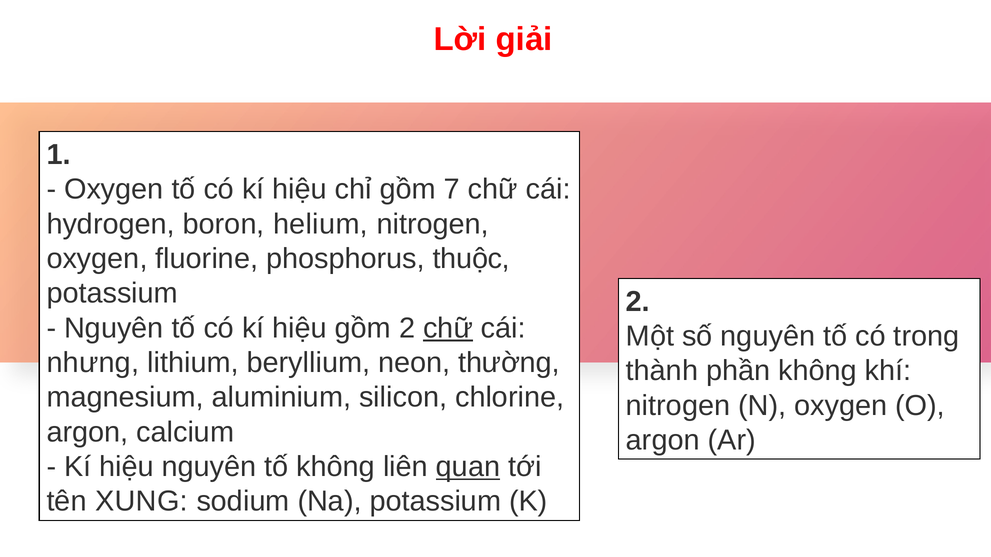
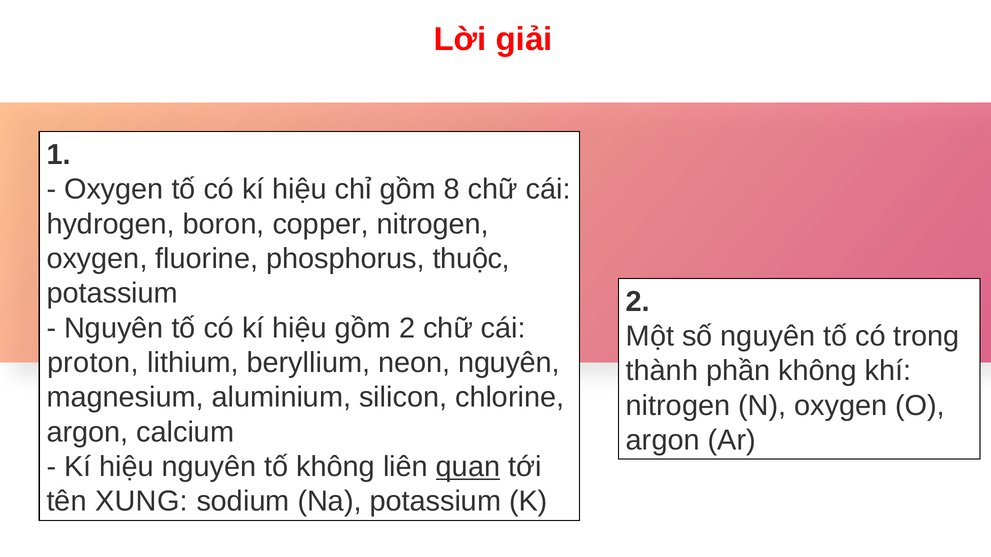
7: 7 -> 8
helium: helium -> copper
chữ at (448, 328) underline: present -> none
nhưng: nhưng -> proton
neon thường: thường -> nguyên
